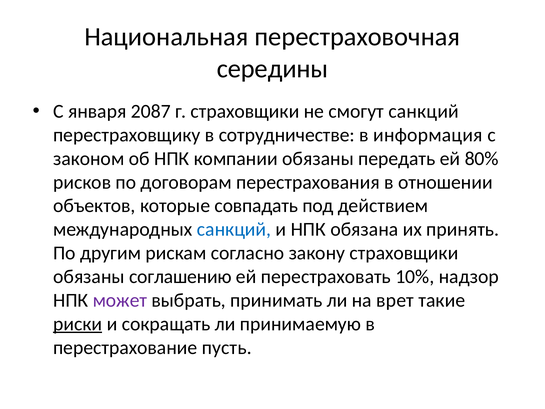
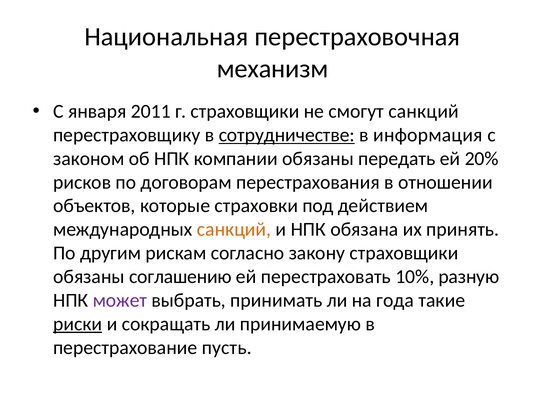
середины: середины -> механизм
2087: 2087 -> 2011
сотрудничестве underline: none -> present
80%: 80% -> 20%
совпадать: совпадать -> страховки
санкций at (234, 229) colour: blue -> orange
надзор: надзор -> разную
врет: врет -> года
